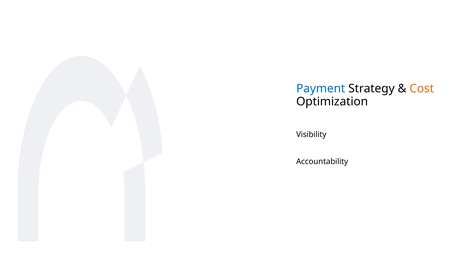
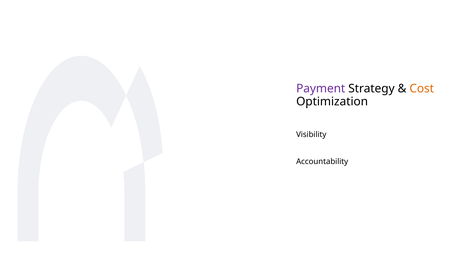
Payment colour: blue -> purple
